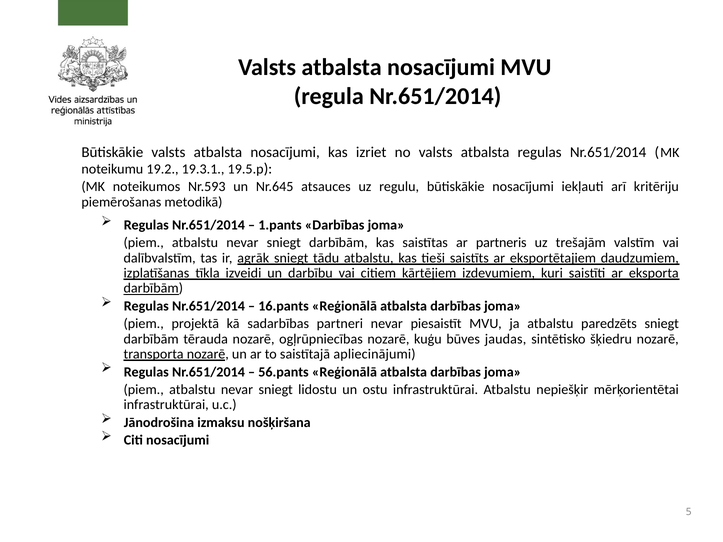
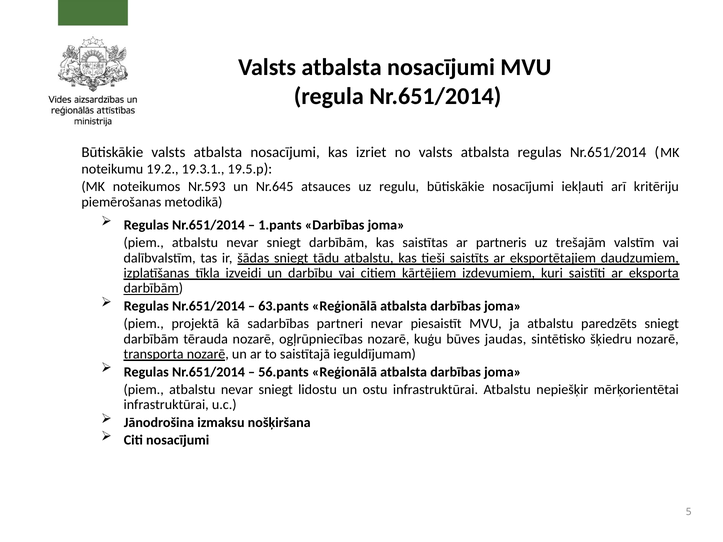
agrāk: agrāk -> šādas
16.pants: 16.pants -> 63.pants
apliecinājumi: apliecinājumi -> ieguldījumam
